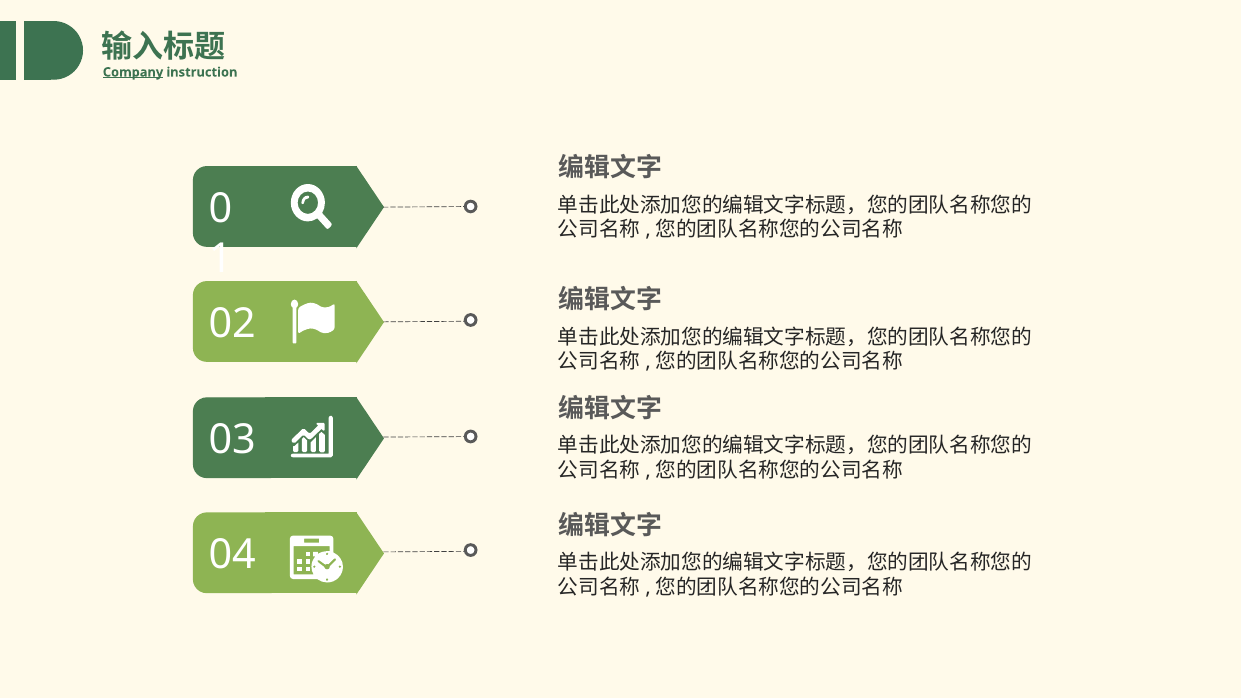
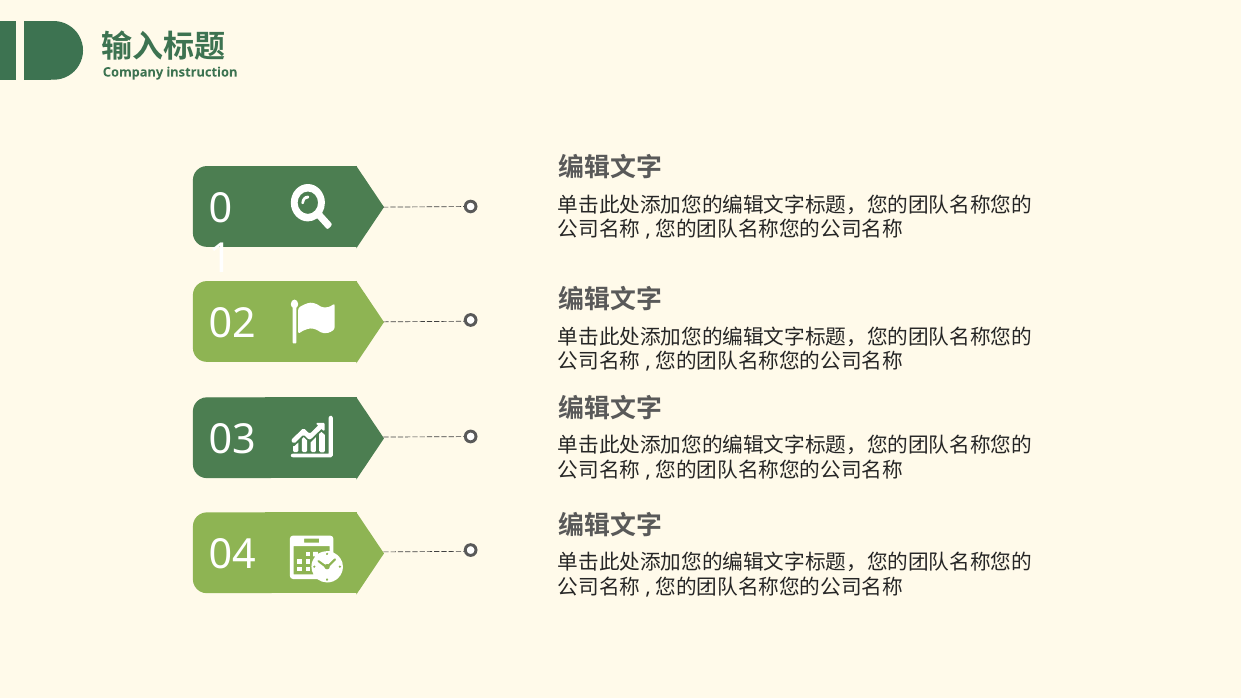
Company underline: present -> none
